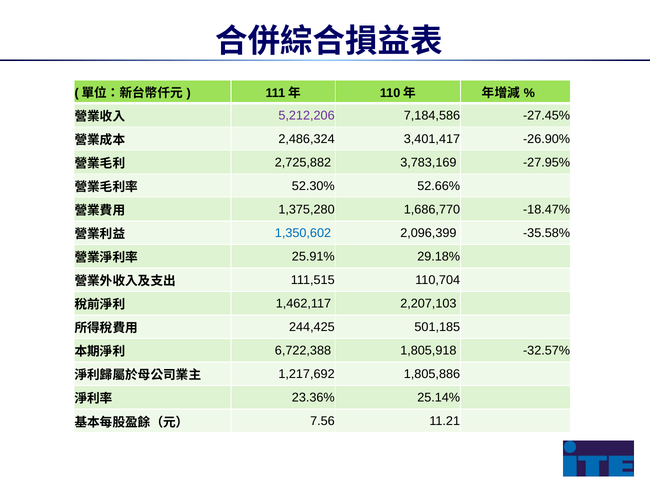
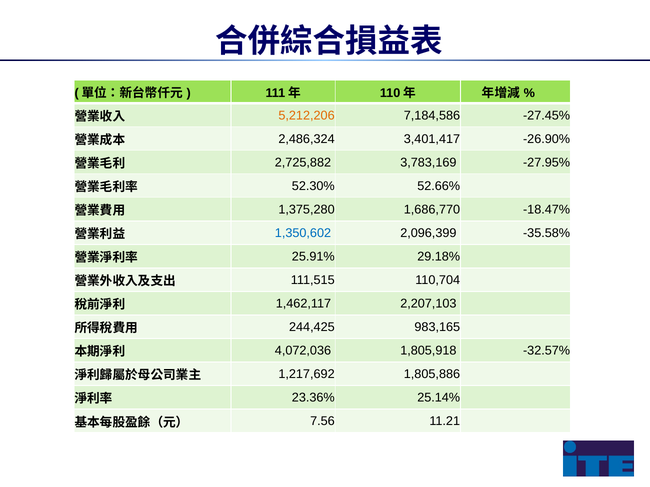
5,212,206 colour: purple -> orange
501,185: 501,185 -> 983,165
6,722,388: 6,722,388 -> 4,072,036
